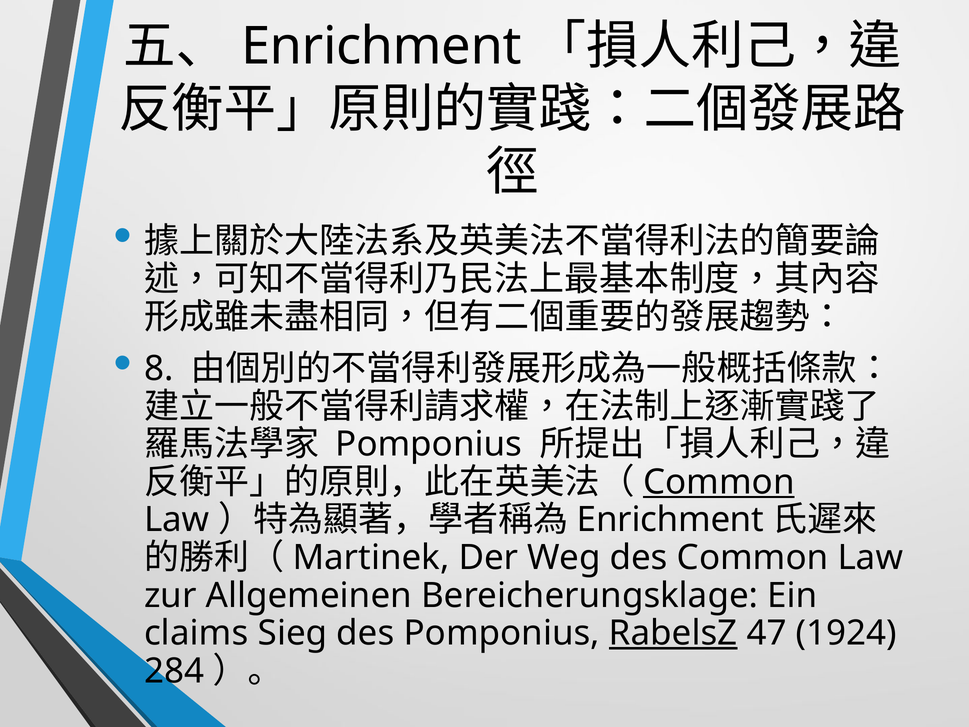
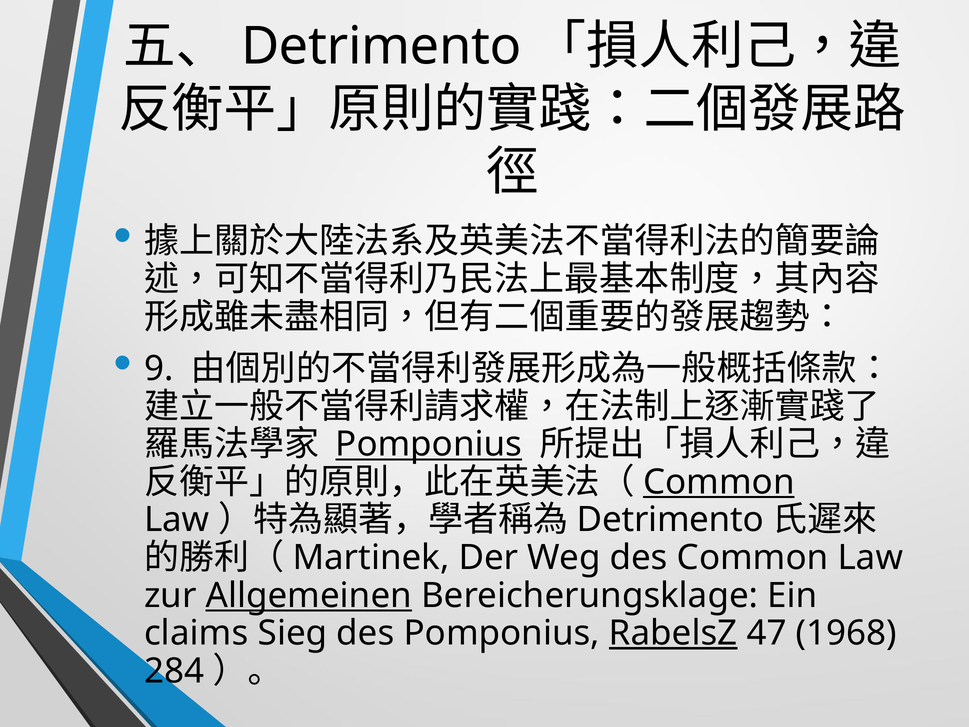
Enrichment at (381, 47): Enrichment -> Detrimento
8: 8 -> 9
Pomponius at (429, 444) underline: none -> present
Enrichment at (670, 520): Enrichment -> Detrimento
Allgemeinen underline: none -> present
1924: 1924 -> 1968
